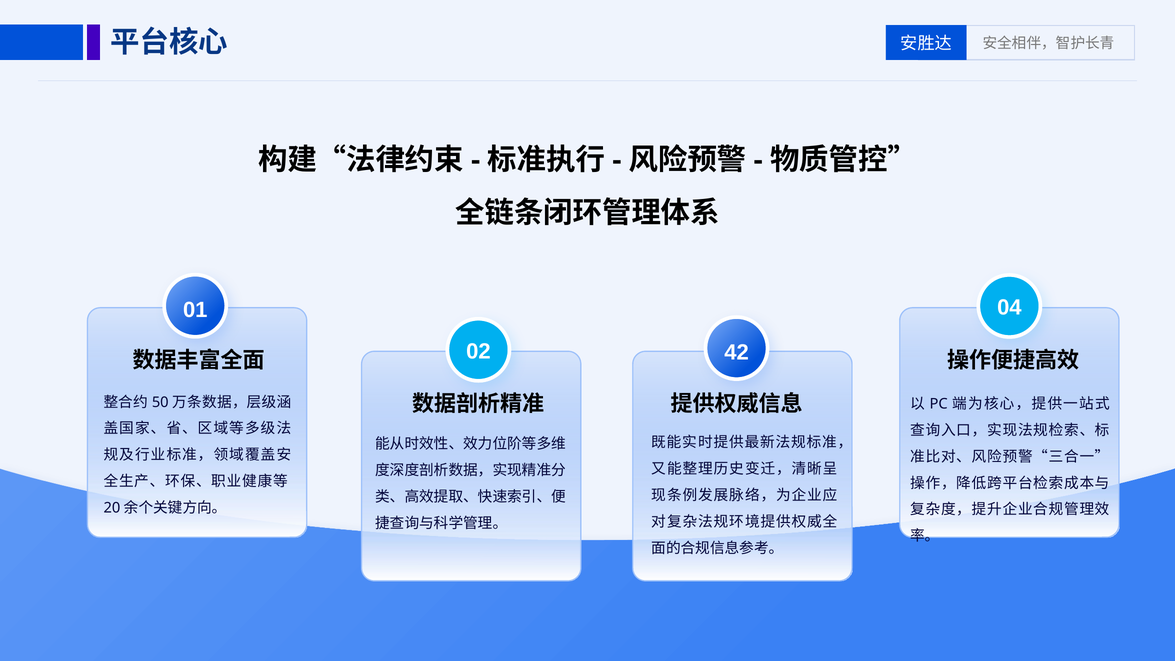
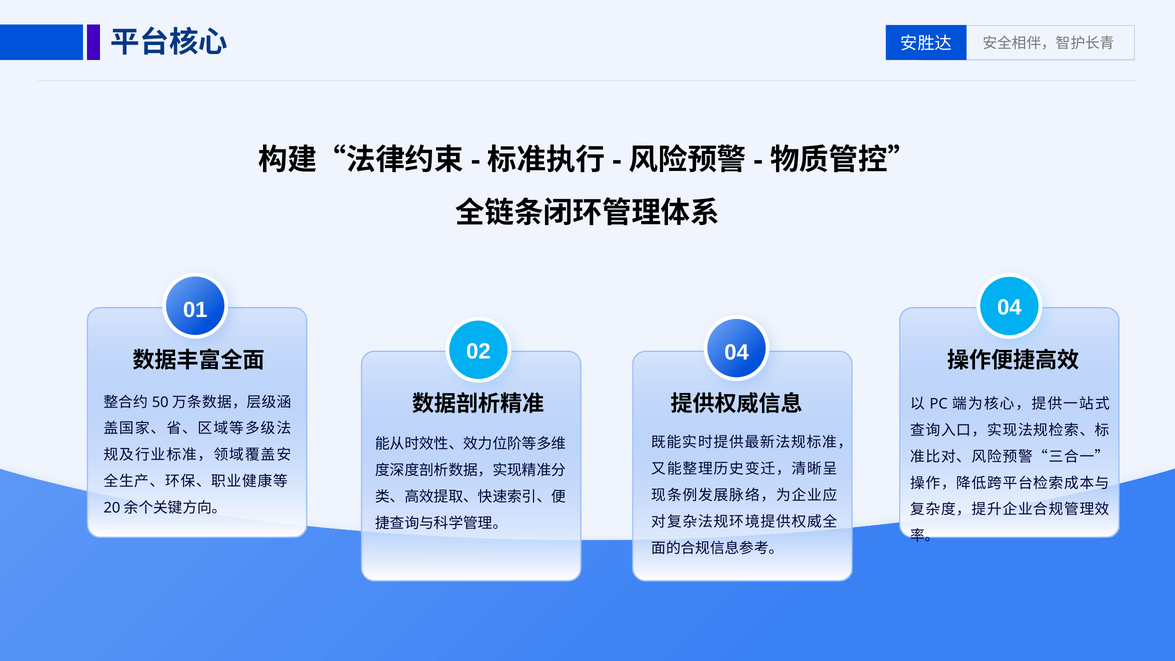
02 42: 42 -> 04
